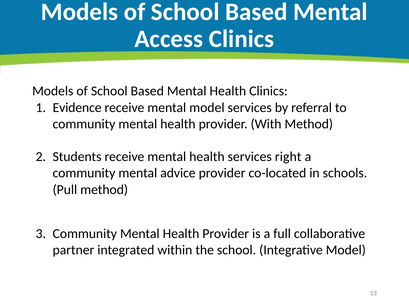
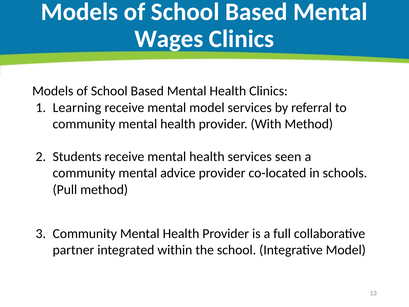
Access: Access -> Wages
Evidence: Evidence -> Learning
right: right -> seen
